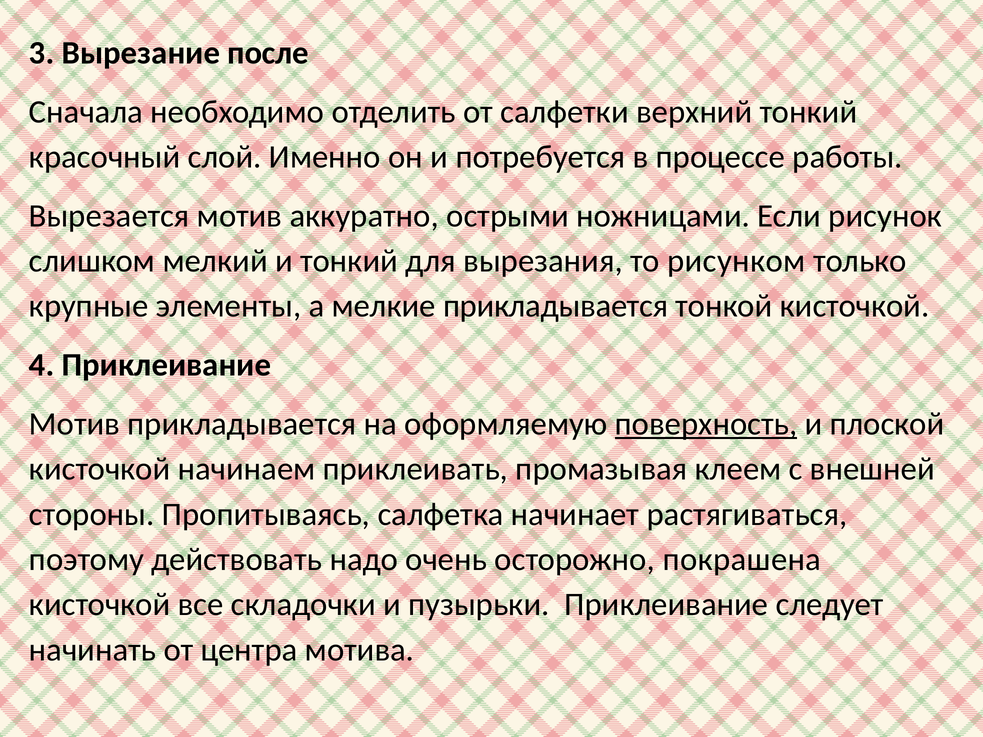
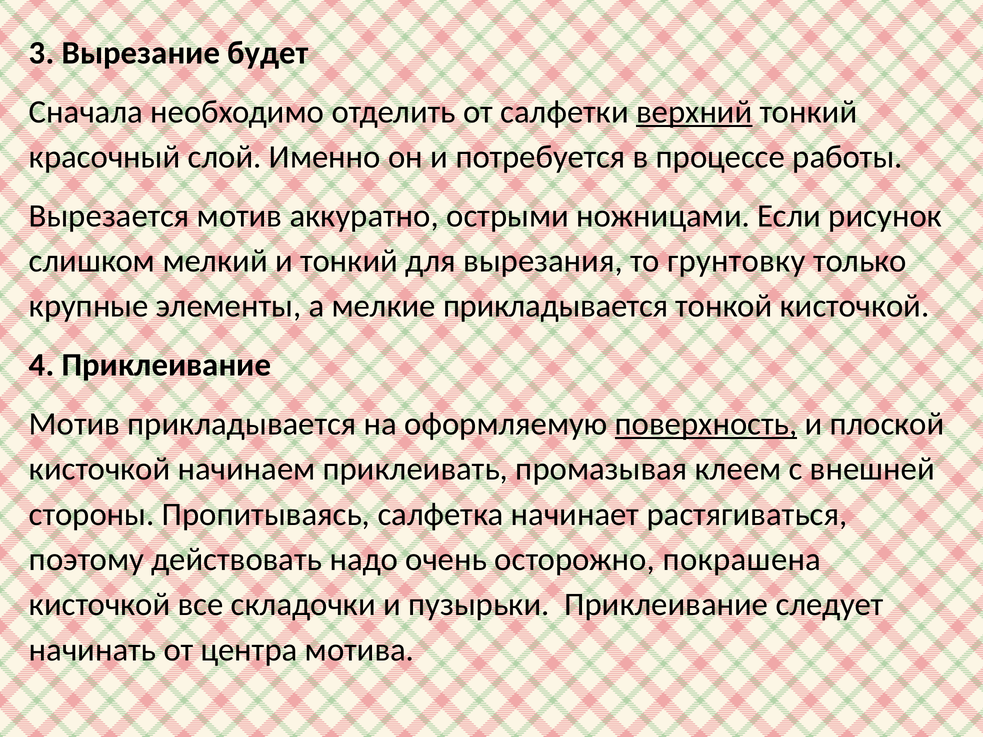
после: после -> будет
верхний underline: none -> present
рисунком: рисунком -> грунтовку
